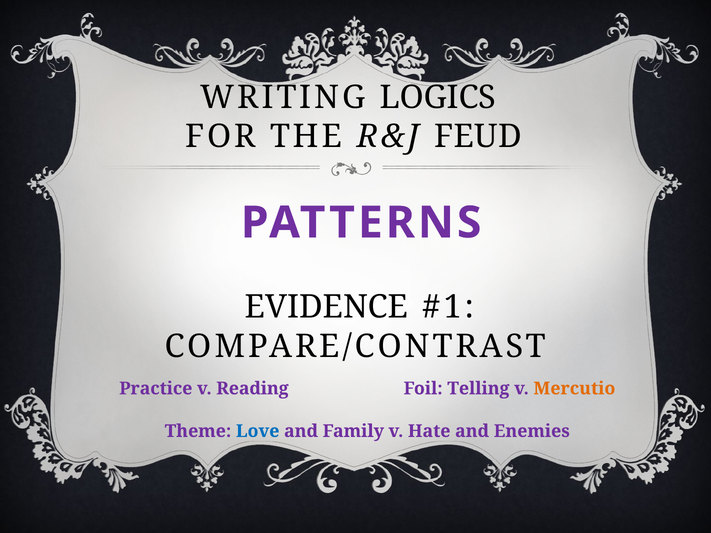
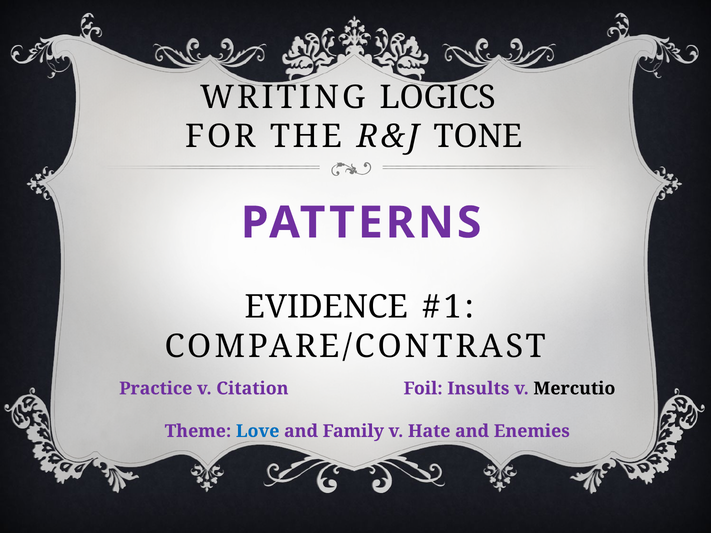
FEUD: FEUD -> TONE
Reading: Reading -> Citation
Telling: Telling -> Insults
Mercutio colour: orange -> black
